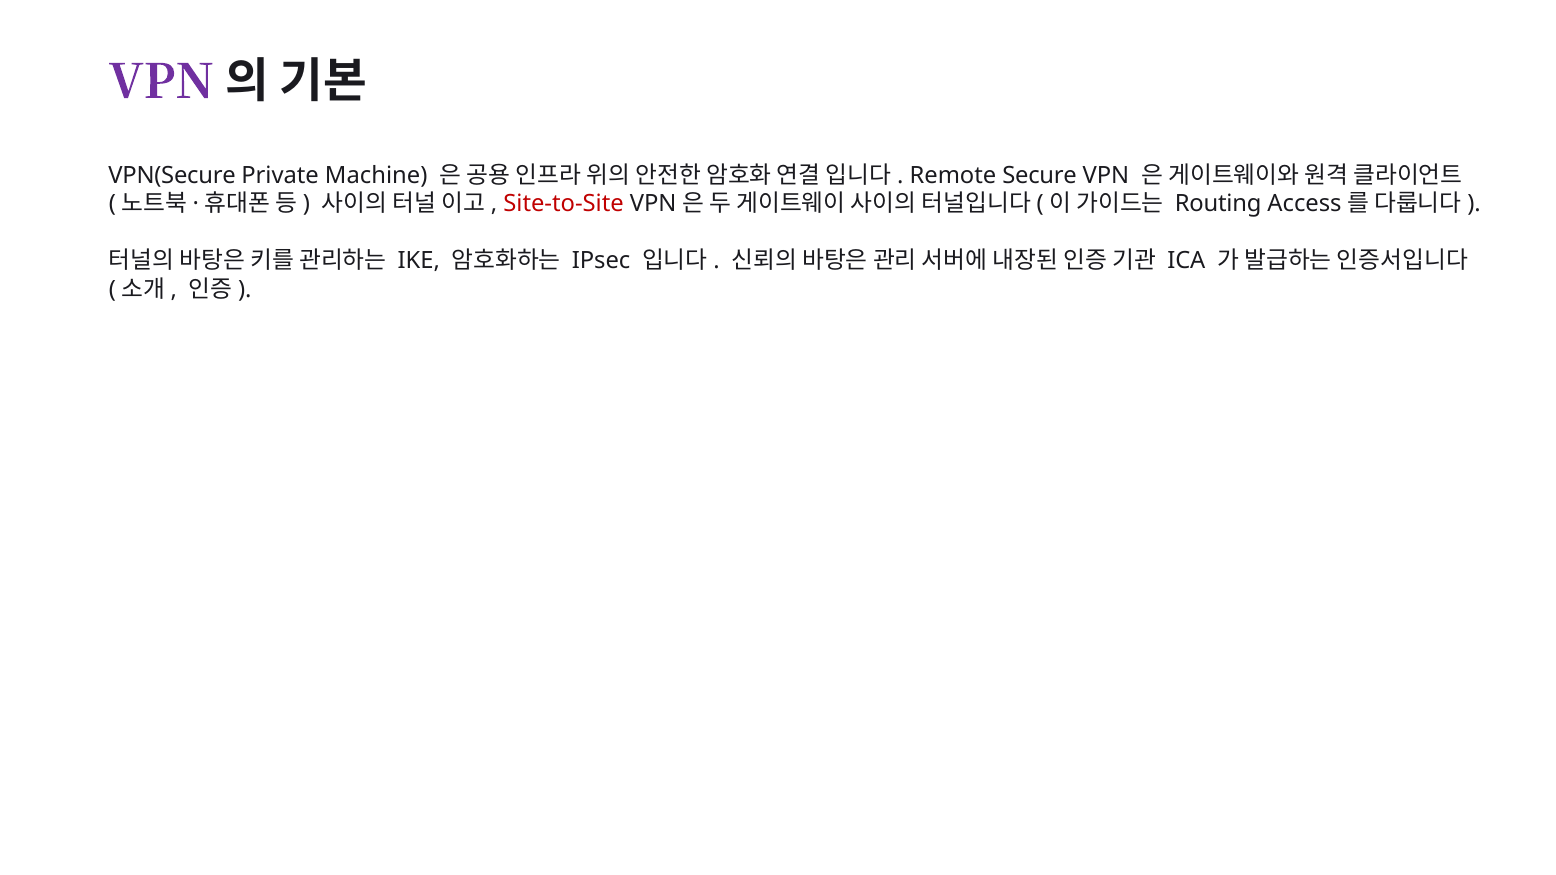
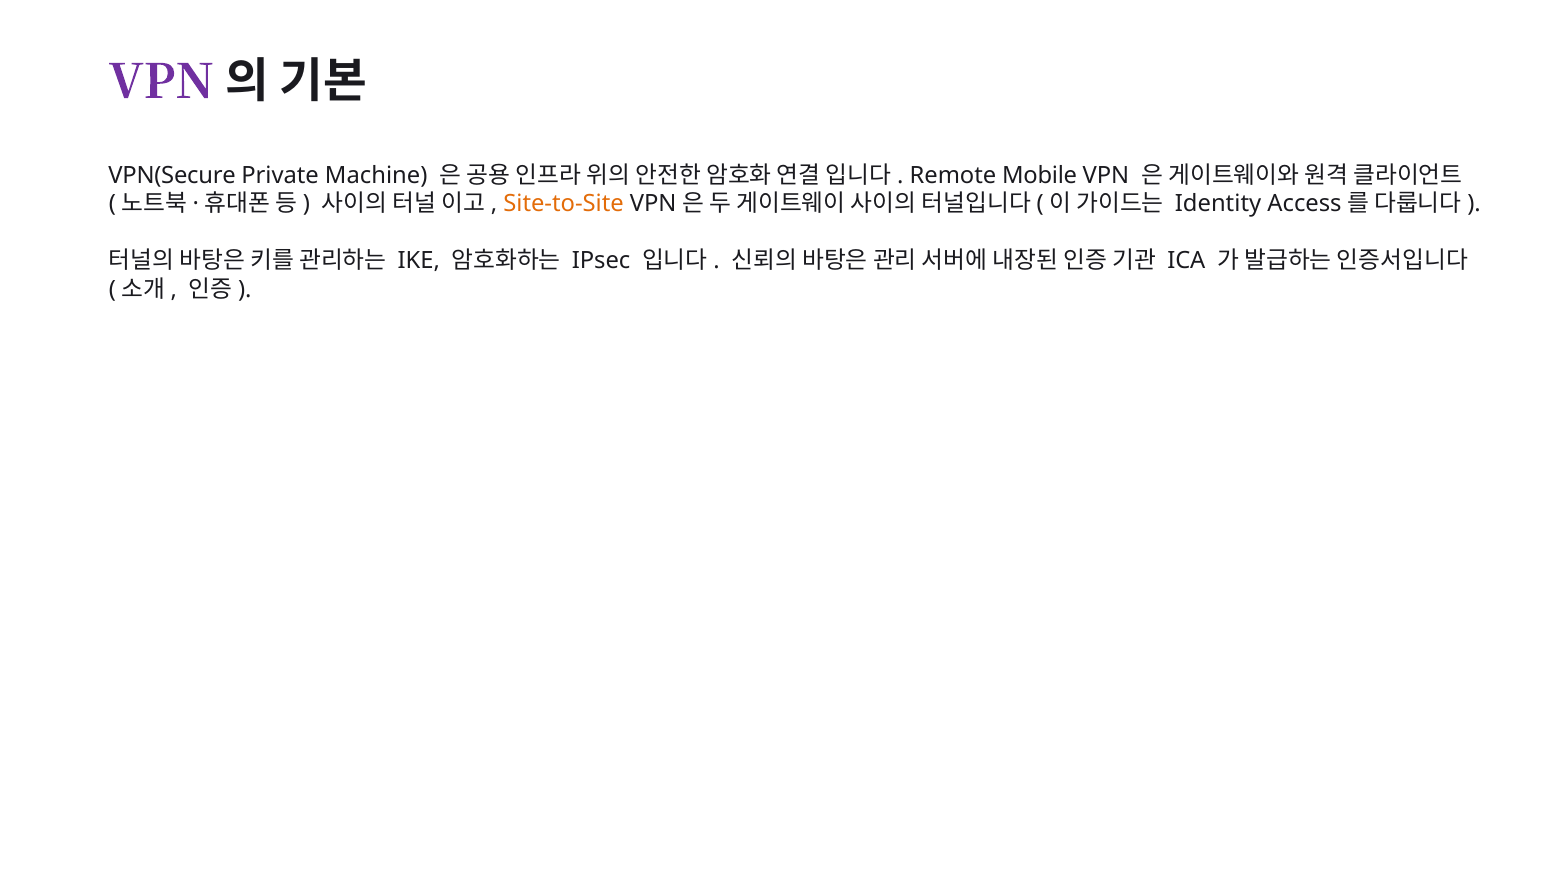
Secure: Secure -> Mobile
Site-to-Site colour: red -> orange
Routing: Routing -> Identity
